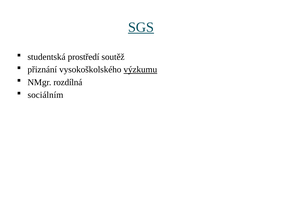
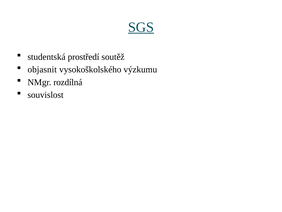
přiznání: přiznání -> objasnit
výzkumu underline: present -> none
sociálním: sociálním -> souvislost
